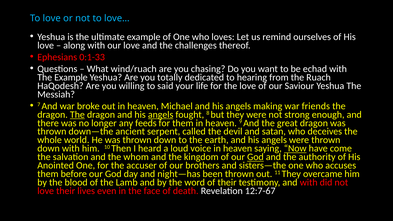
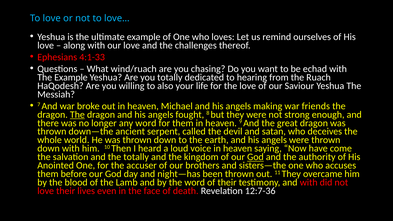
0:1-33: 0:1-33 -> 4:1-33
said: said -> also
angels at (161, 115) underline: present -> none
any feeds: feeds -> word
Now underline: present -> none
the whom: whom -> totally
12:7-67: 12:7-67 -> 12:7-36
